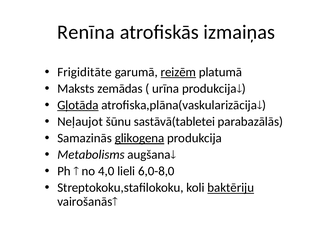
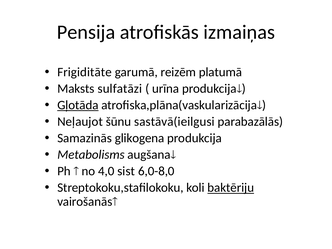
Renīna: Renīna -> Pensija
reizēm underline: present -> none
zemādas: zemādas -> sulfatāzi
sastāvā(tabletei: sastāvā(tabletei -> sastāvā(ieilgusi
glikogena underline: present -> none
lieli: lieli -> sist
